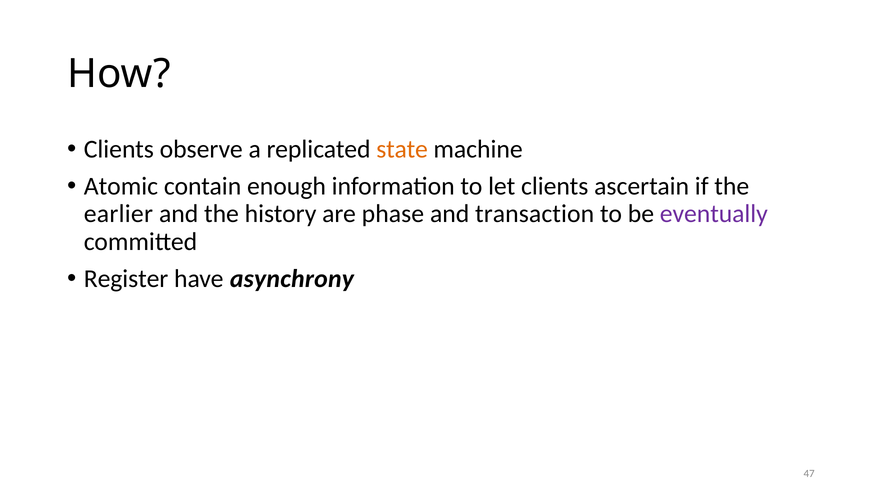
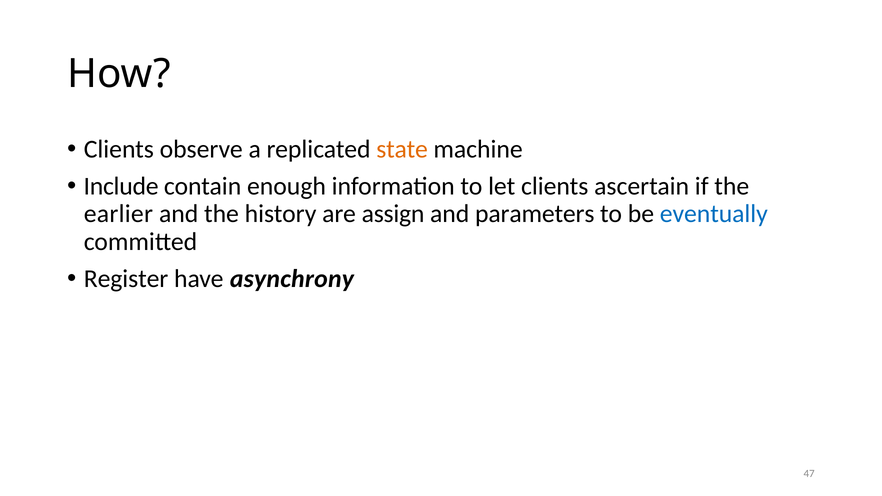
Atomic: Atomic -> Include
phase: phase -> assign
transaction: transaction -> parameters
eventually colour: purple -> blue
